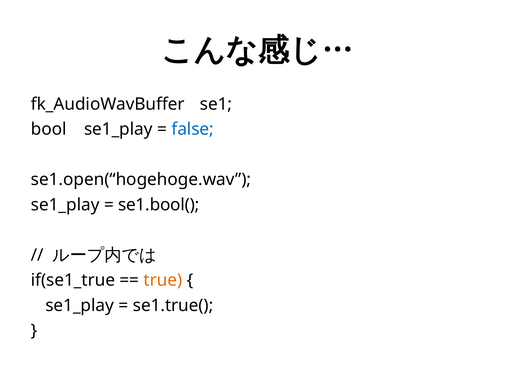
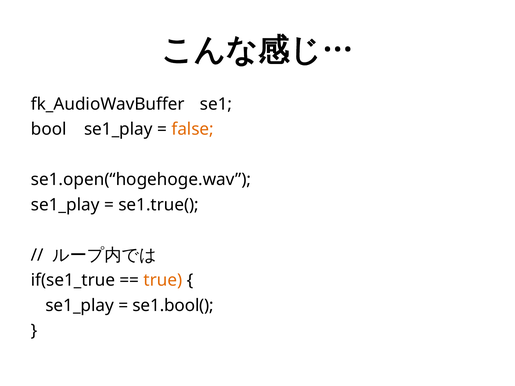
false colour: blue -> orange
se1.bool(: se1.bool( -> se1.true(
se1.true(: se1.true( -> se1.bool(
